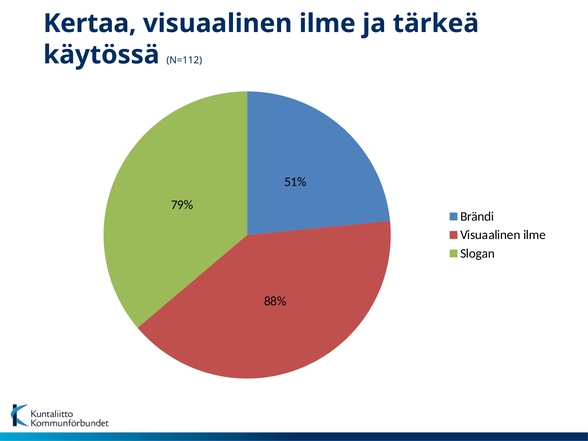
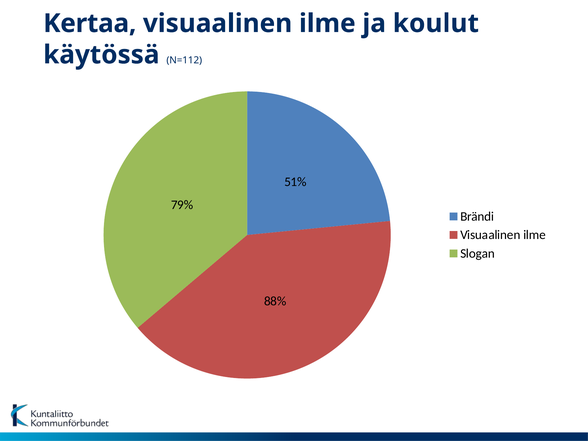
tärkeä: tärkeä -> koulut
